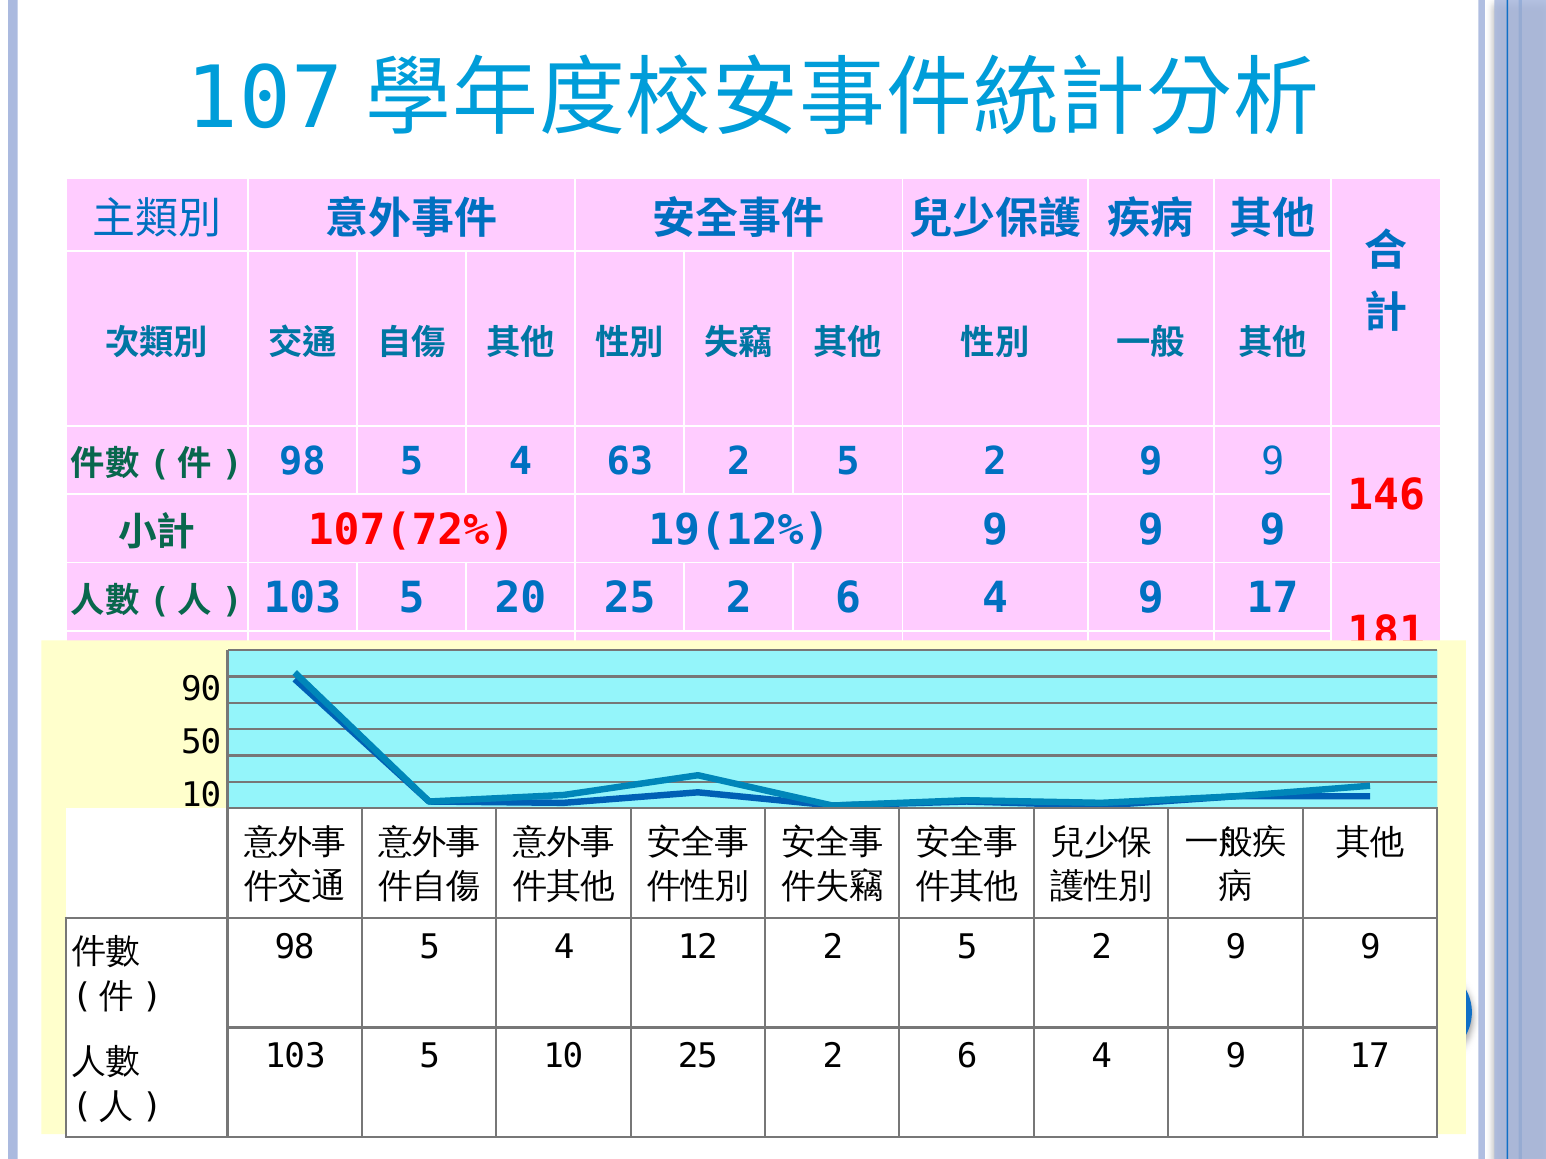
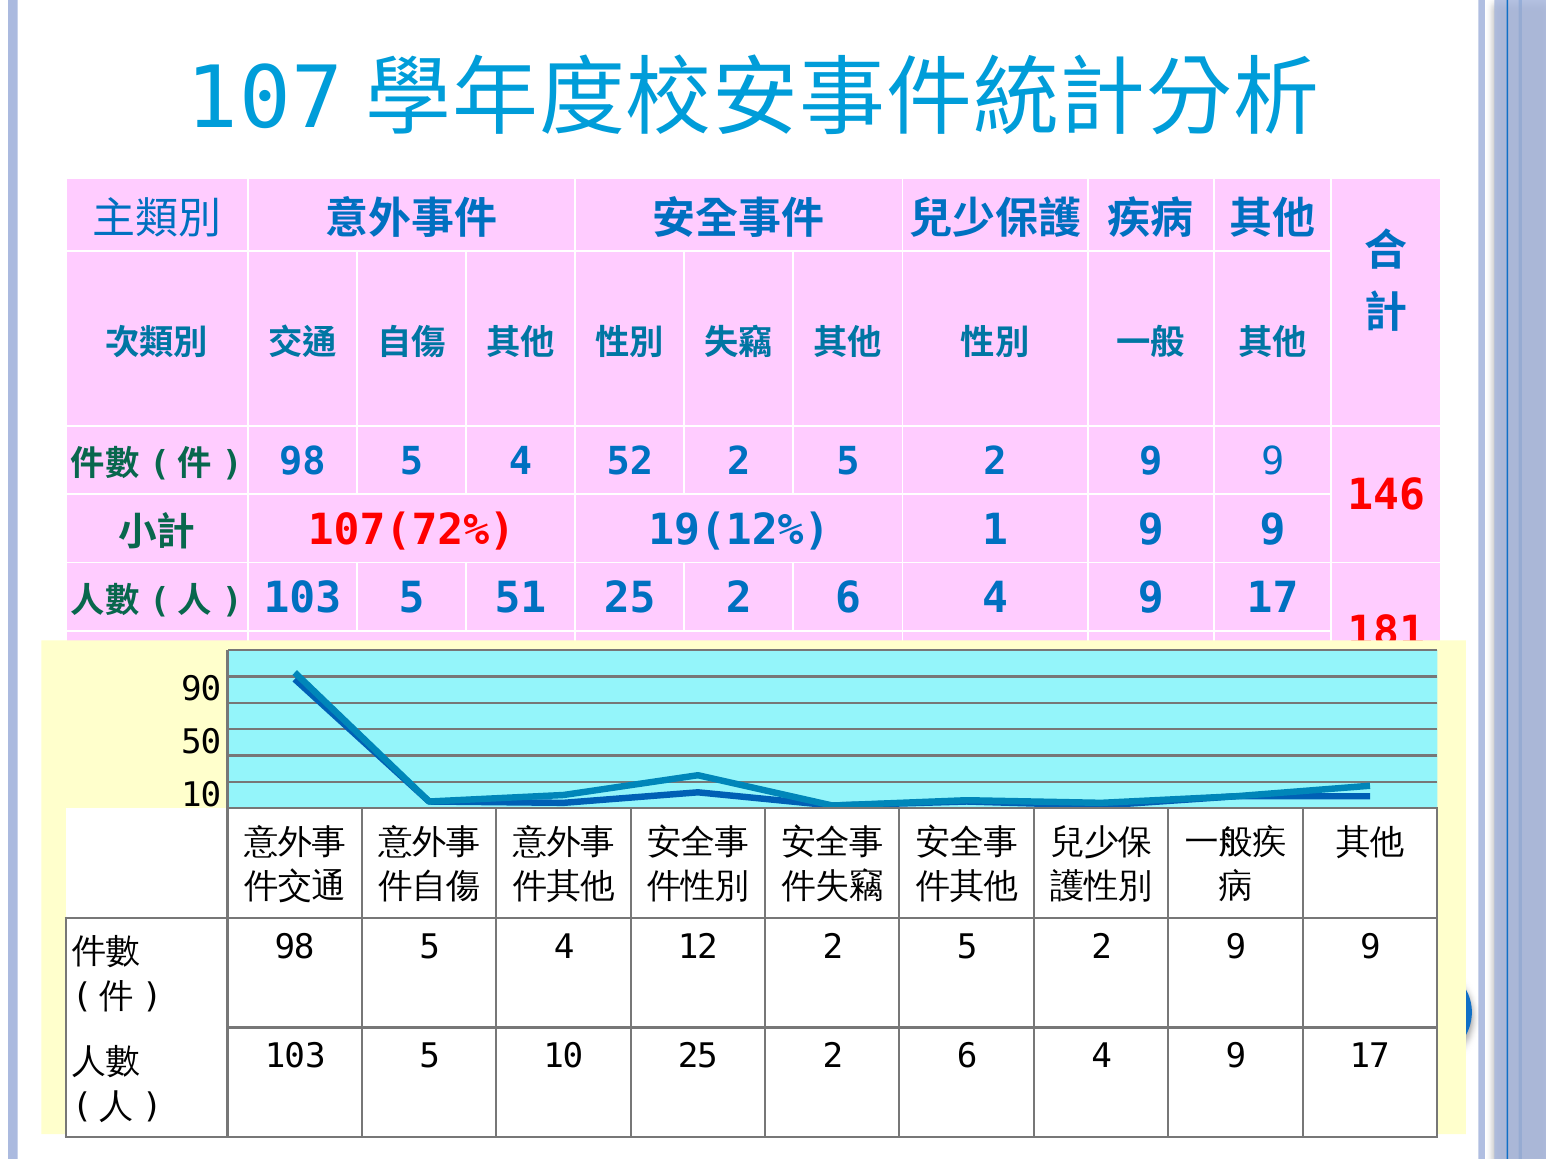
63: 63 -> 52
19(12% 9: 9 -> 1
20: 20 -> 51
